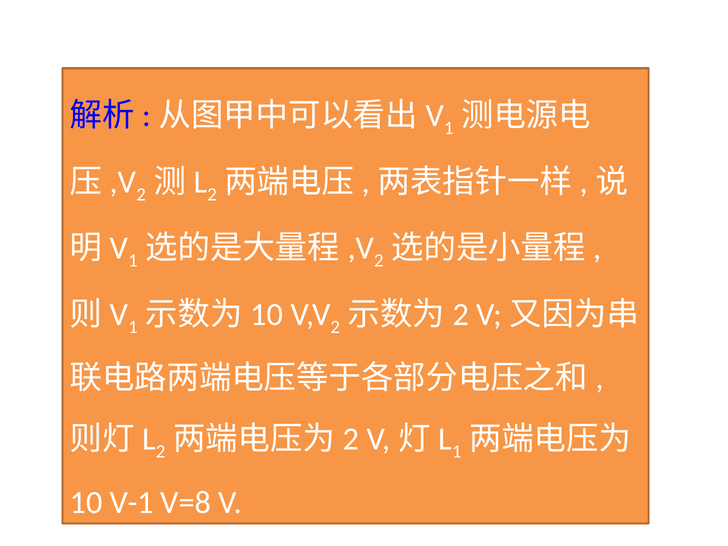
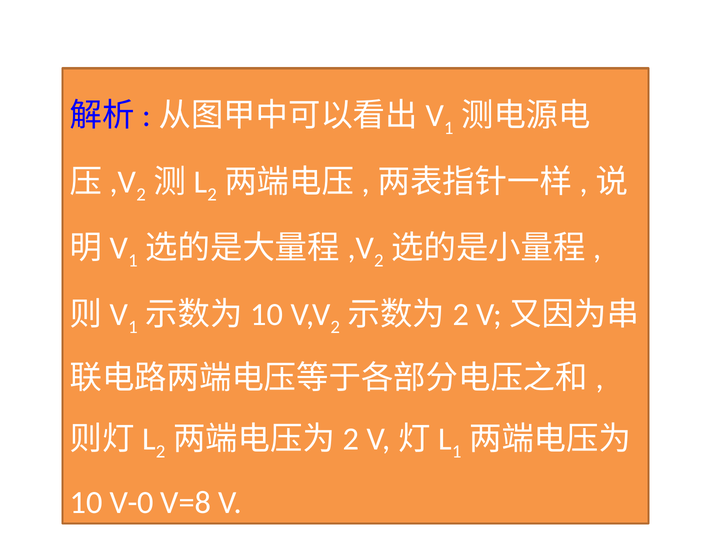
V-1: V-1 -> V-0
